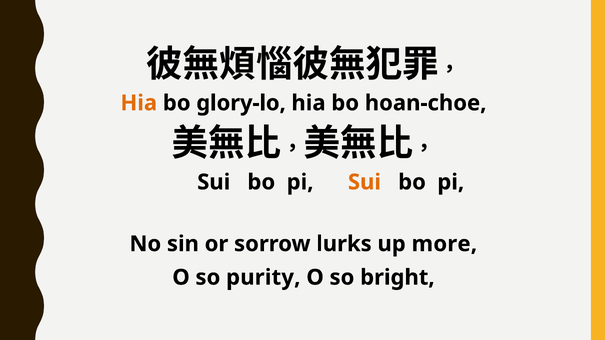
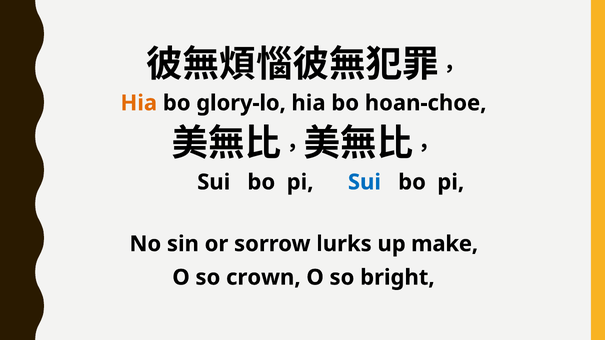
Sui at (364, 182) colour: orange -> blue
more: more -> make
purity: purity -> crown
